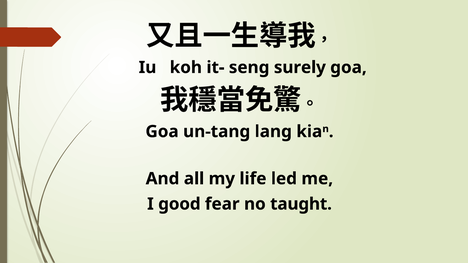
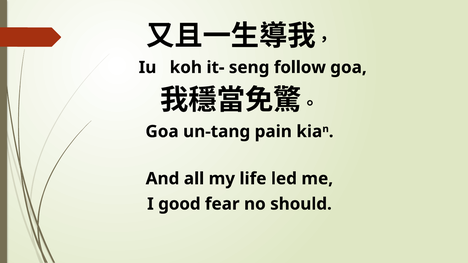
surely: surely -> follow
lang: lang -> pain
taught: taught -> should
